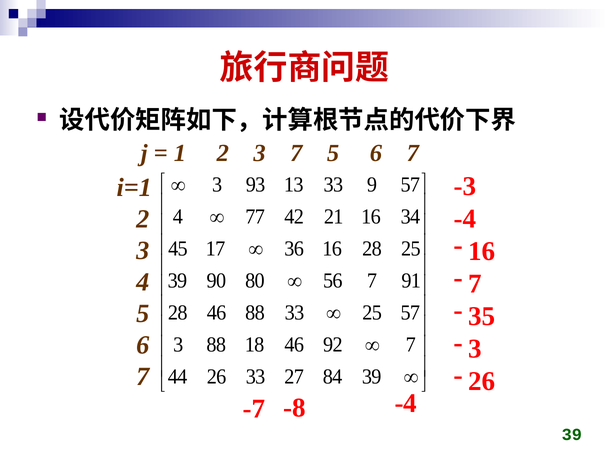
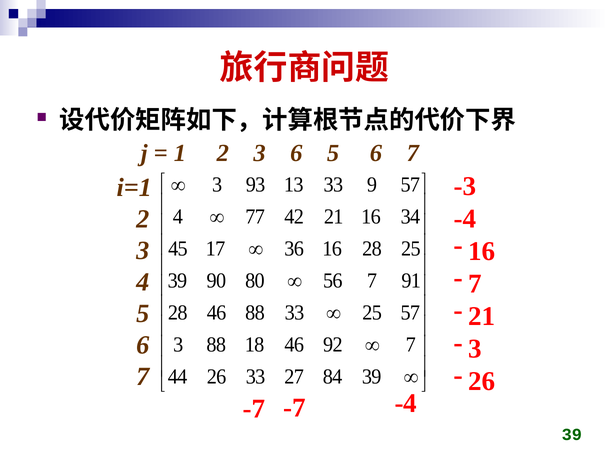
3 7: 7 -> 6
35 at (482, 316): 35 -> 21
-7 -8: -8 -> -7
